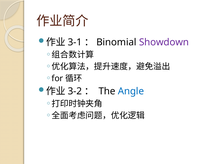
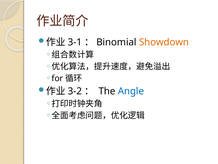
Showdown colour: purple -> orange
